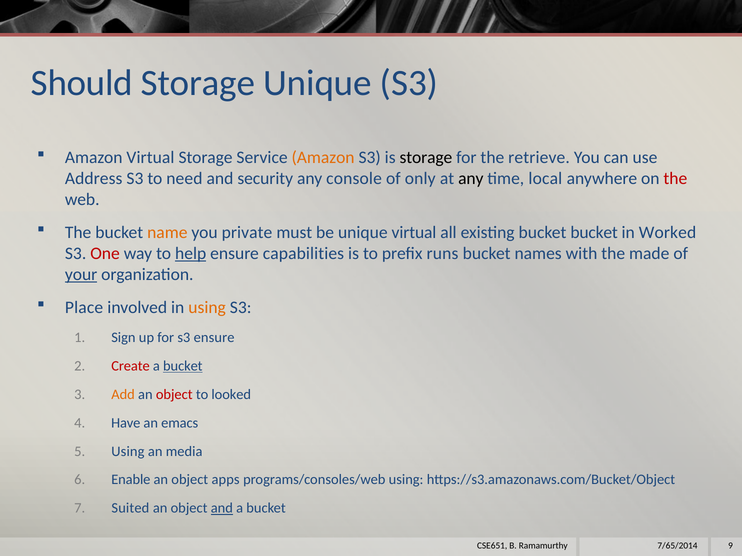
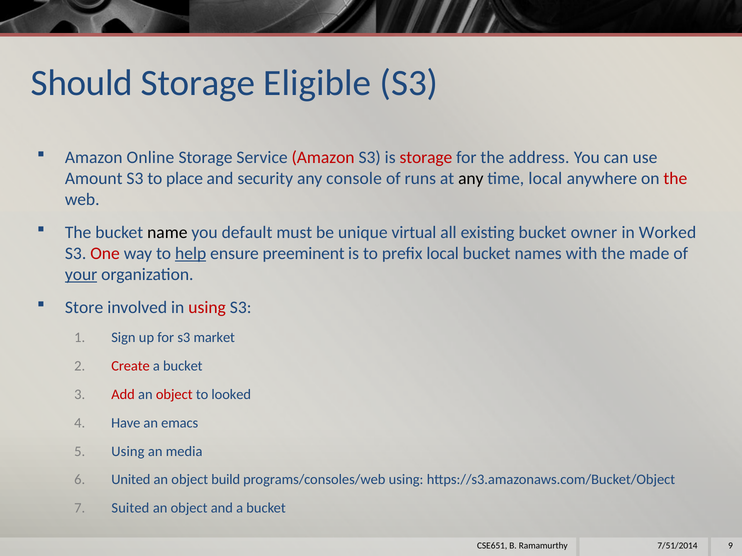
Storage Unique: Unique -> Eligible
Amazon Virtual: Virtual -> Online
Amazon at (323, 158) colour: orange -> red
storage at (426, 158) colour: black -> red
retrieve: retrieve -> address
Address: Address -> Amount
need: need -> place
only: only -> runs
name colour: orange -> black
private: private -> default
bucket bucket: bucket -> owner
capabilities: capabilities -> preeminent
prefix runs: runs -> local
Place: Place -> Store
using at (207, 308) colour: orange -> red
s3 ensure: ensure -> market
bucket at (183, 366) underline: present -> none
Add colour: orange -> red
Enable: Enable -> United
apps: apps -> build
and at (222, 509) underline: present -> none
7/65/2014: 7/65/2014 -> 7/51/2014
